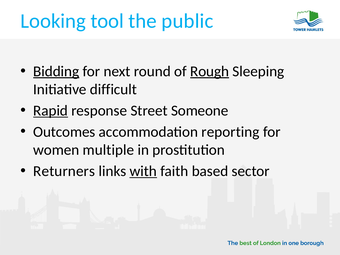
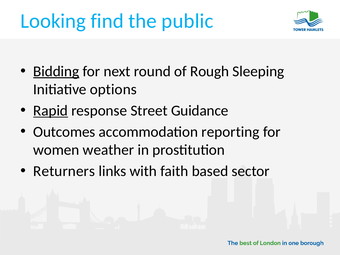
tool: tool -> find
Rough underline: present -> none
difficult: difficult -> options
Someone: Someone -> Guidance
multiple: multiple -> weather
with underline: present -> none
